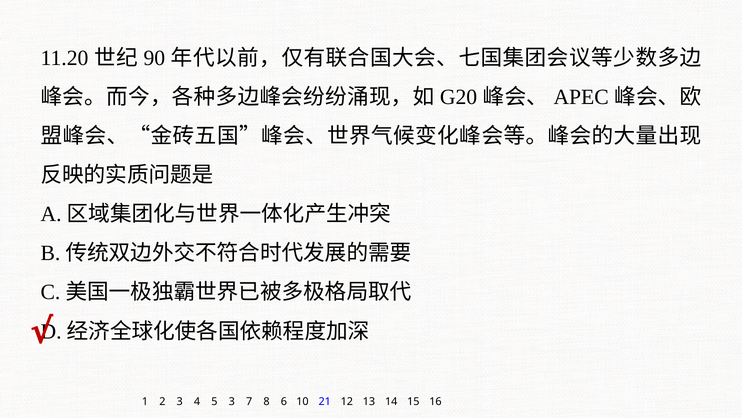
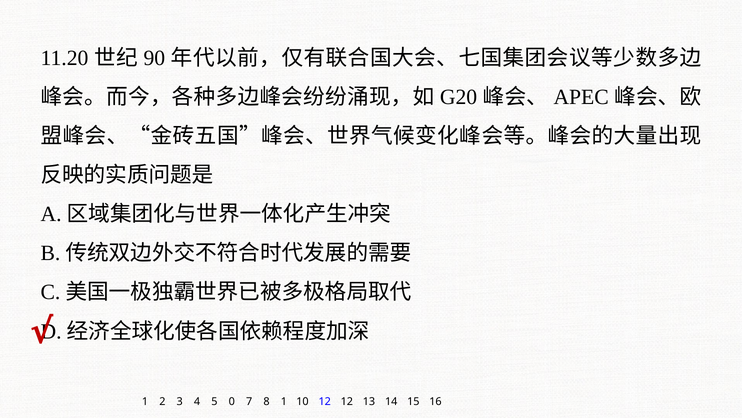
5 3: 3 -> 0
8 6: 6 -> 1
10 21: 21 -> 12
